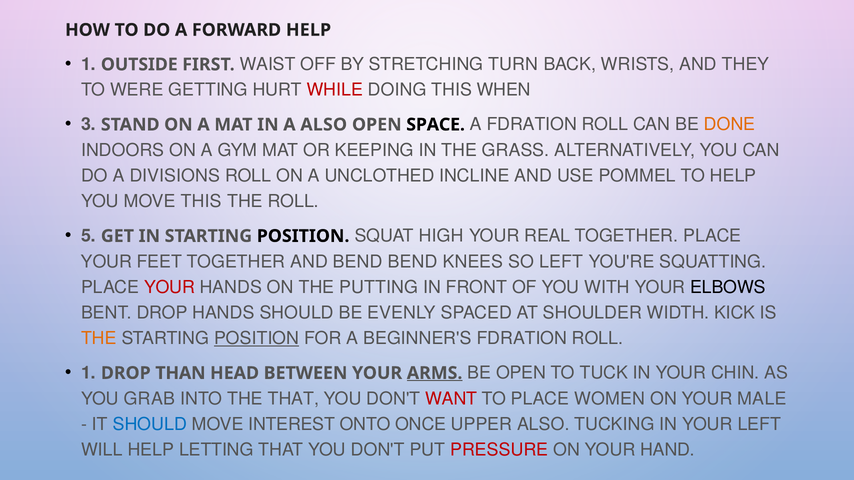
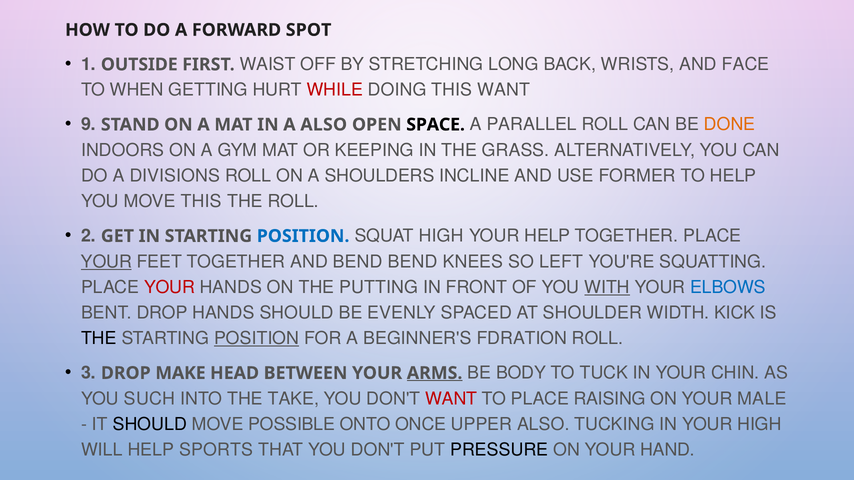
FORWARD HELP: HELP -> SPOT
TURN: TURN -> LONG
THEY: THEY -> FACE
WERE: WERE -> WHEN
THIS WHEN: WHEN -> WANT
3: 3 -> 9
A FDRATION: FDRATION -> PARALLEL
UNCLOTHED: UNCLOTHED -> SHOULDERS
POMMEL: POMMEL -> FORMER
5: 5 -> 2
POSITION at (303, 236) colour: black -> blue
YOUR REAL: REAL -> HELP
YOUR at (106, 262) underline: none -> present
WITH underline: none -> present
ELBOWS colour: black -> blue
THE at (99, 339) colour: orange -> black
1 at (89, 373): 1 -> 3
THAN: THAN -> MAKE
BE OPEN: OPEN -> BODY
GRAB: GRAB -> SUCH
THE THAT: THAT -> TAKE
WOMEN: WOMEN -> RAISING
SHOULD at (150, 425) colour: blue -> black
INTEREST: INTEREST -> POSSIBLE
YOUR LEFT: LEFT -> HIGH
LETTING: LETTING -> SPORTS
PRESSURE colour: red -> black
